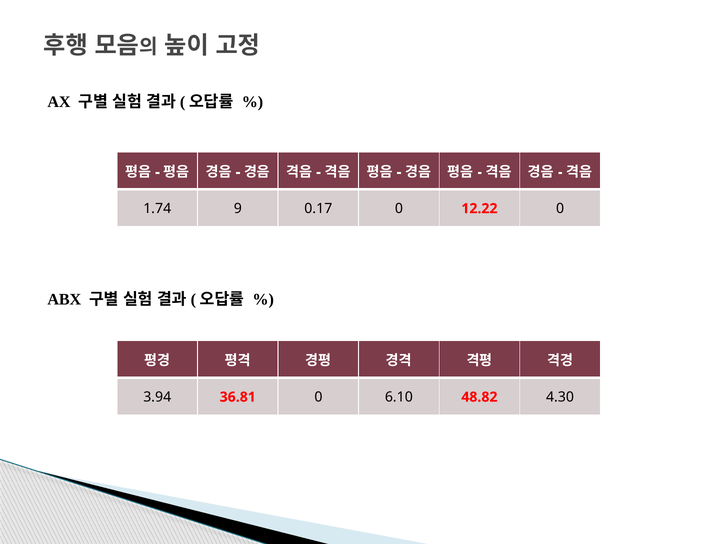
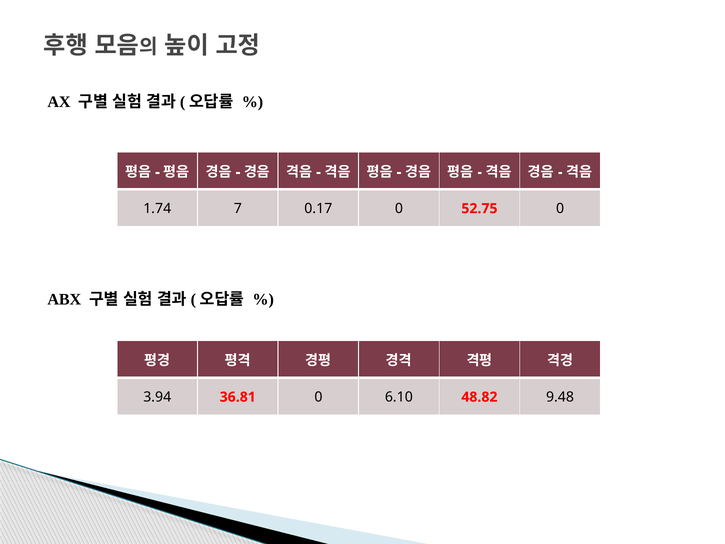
9: 9 -> 7
12.22: 12.22 -> 52.75
4.30: 4.30 -> 9.48
